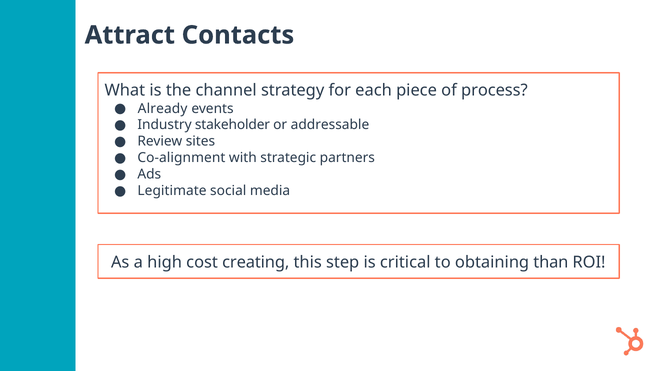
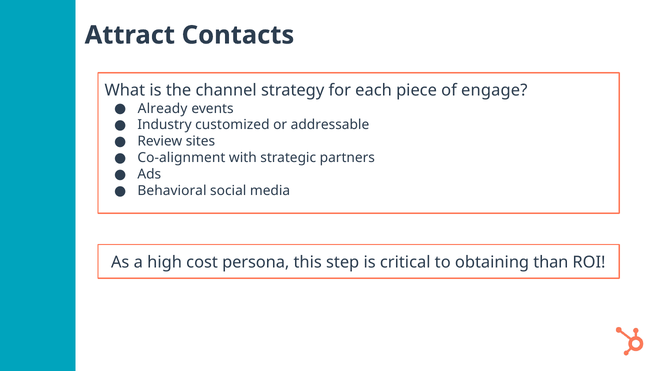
process: process -> engage
stakeholder: stakeholder -> customized
Legitimate: Legitimate -> Behavioral
creating: creating -> persona
